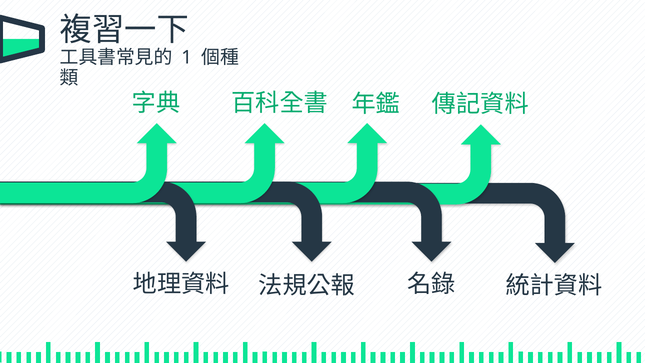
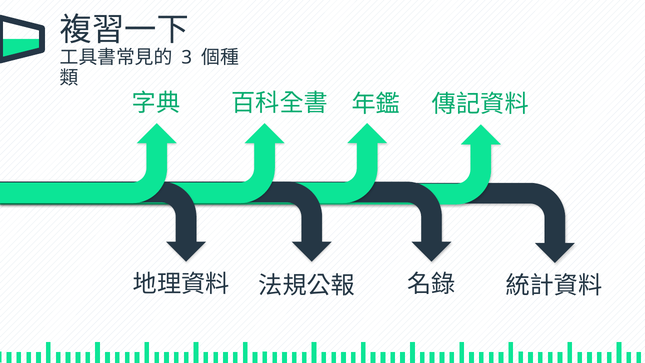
1: 1 -> 3
